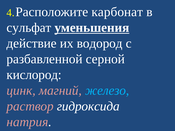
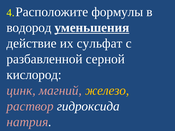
карбонат: карбонат -> формулы
сульфат: сульфат -> водород
водород: водород -> сульфат
железо colour: light blue -> yellow
